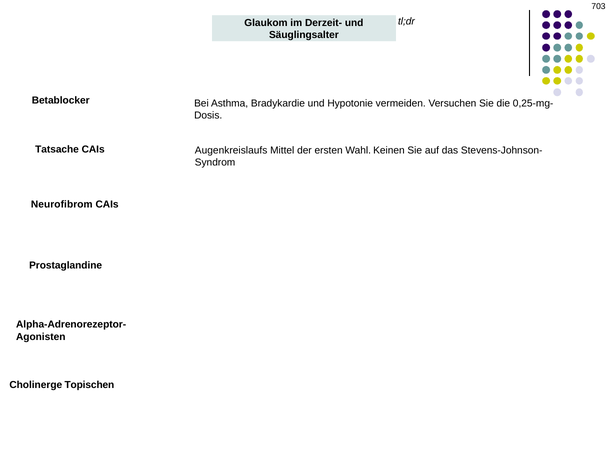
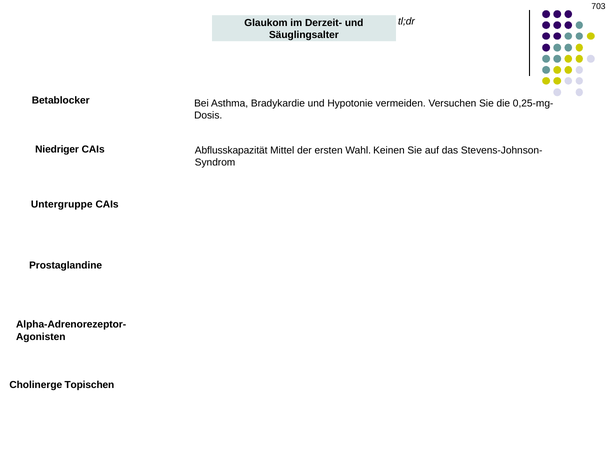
Tatsache: Tatsache -> Niedriger
Augenkreislaufs: Augenkreislaufs -> Abflusskapazität
Neurofibrom: Neurofibrom -> Untergruppe
